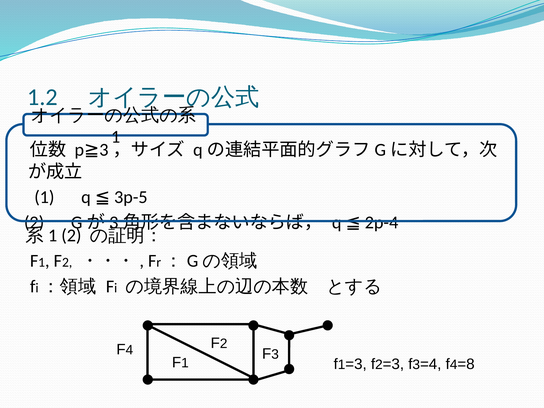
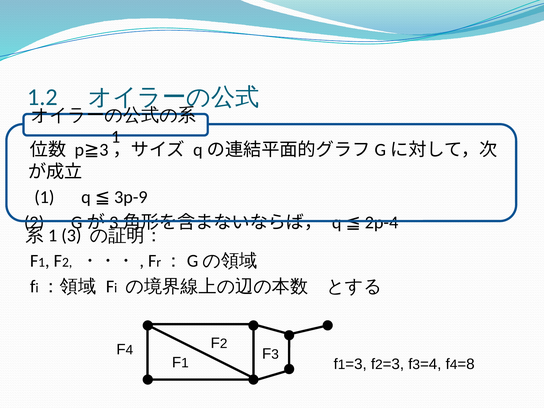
3p-5: 3p-5 -> 3p-9
2 at (71, 236): 2 -> 3
